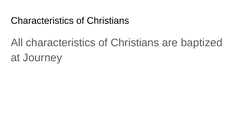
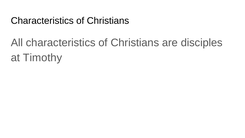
baptized: baptized -> disciples
Journey: Journey -> Timothy
